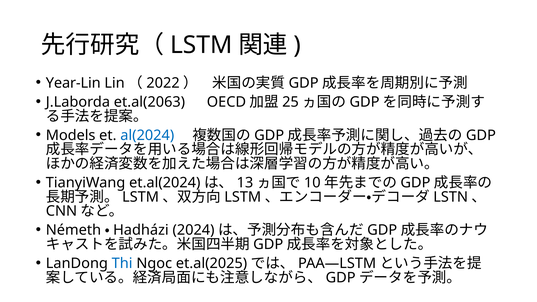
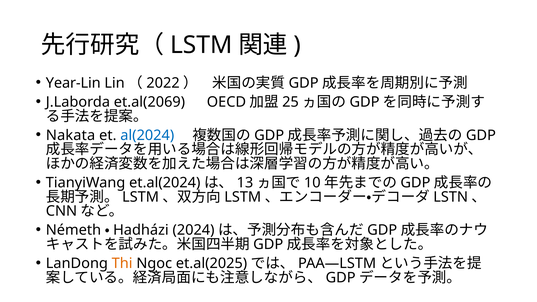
et.al(2063: et.al(2063 -> et.al(2069
Models: Models -> Nakata
Thi colour: blue -> orange
